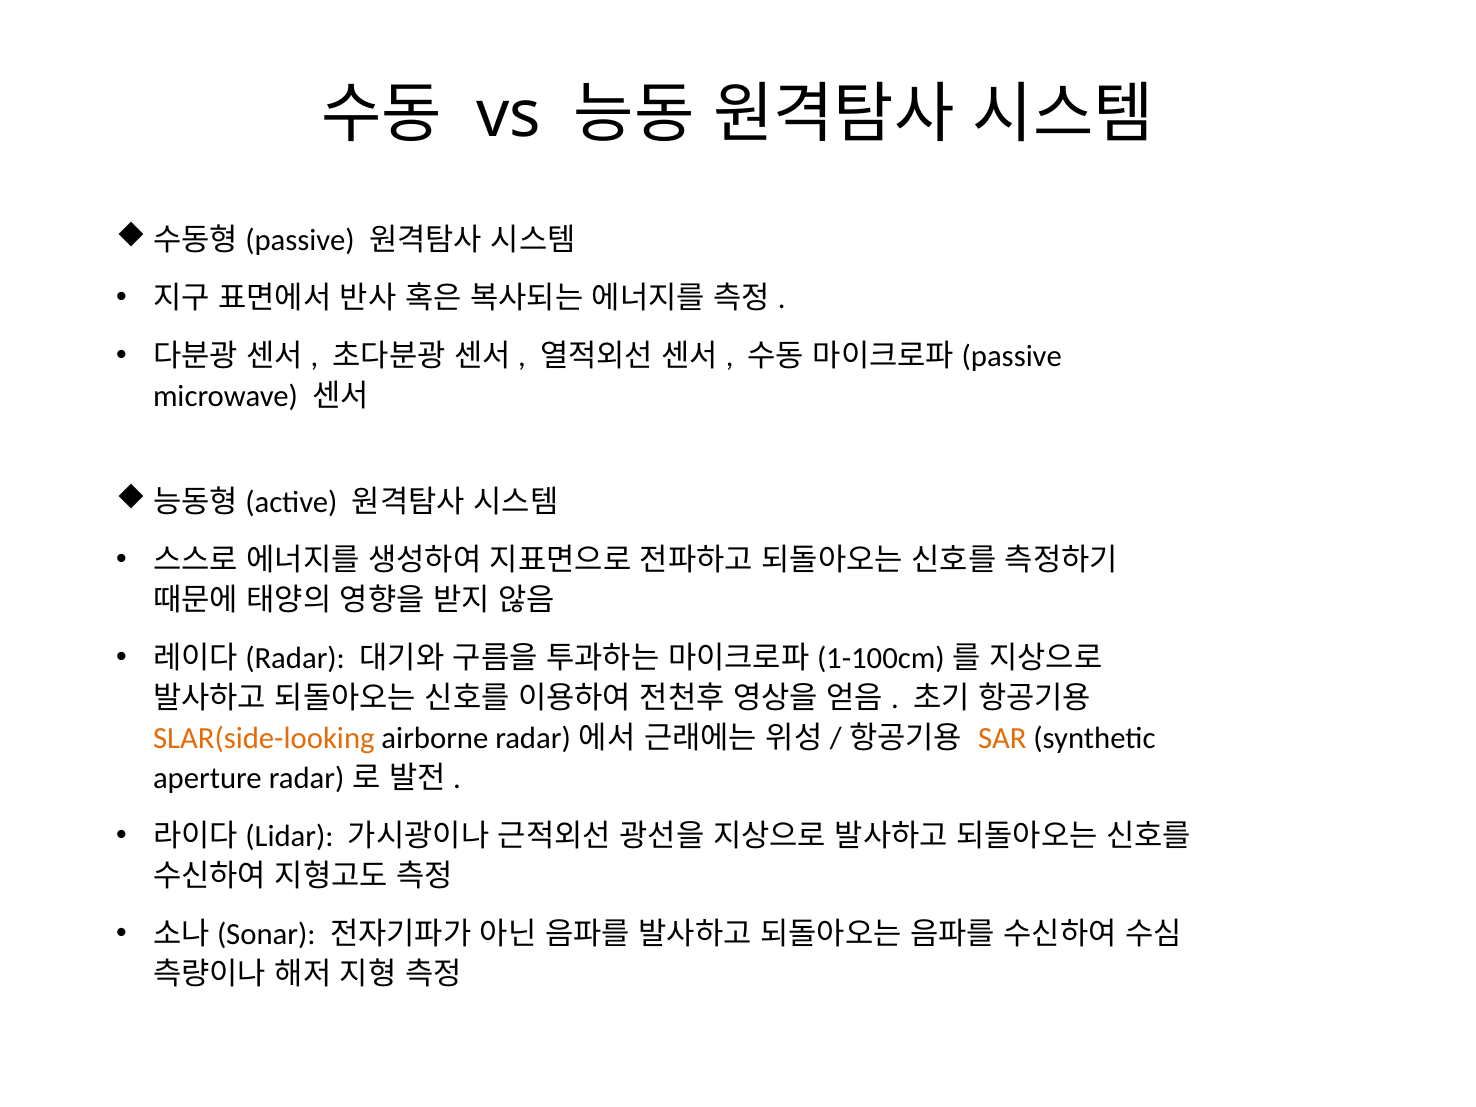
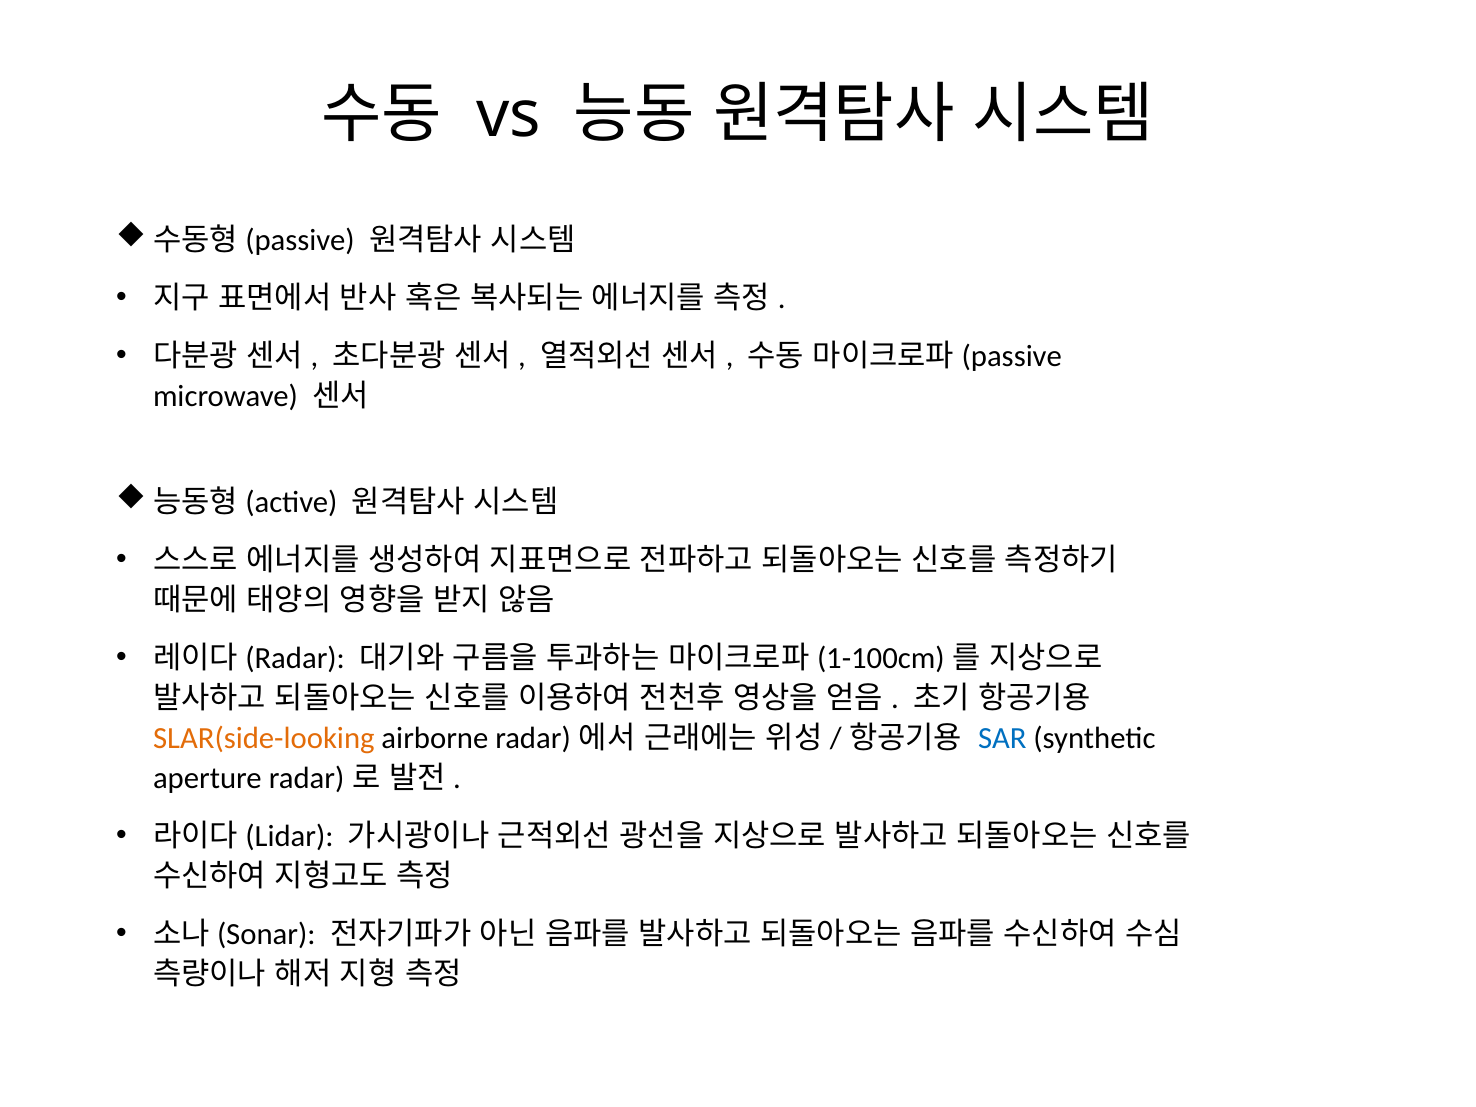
SAR colour: orange -> blue
